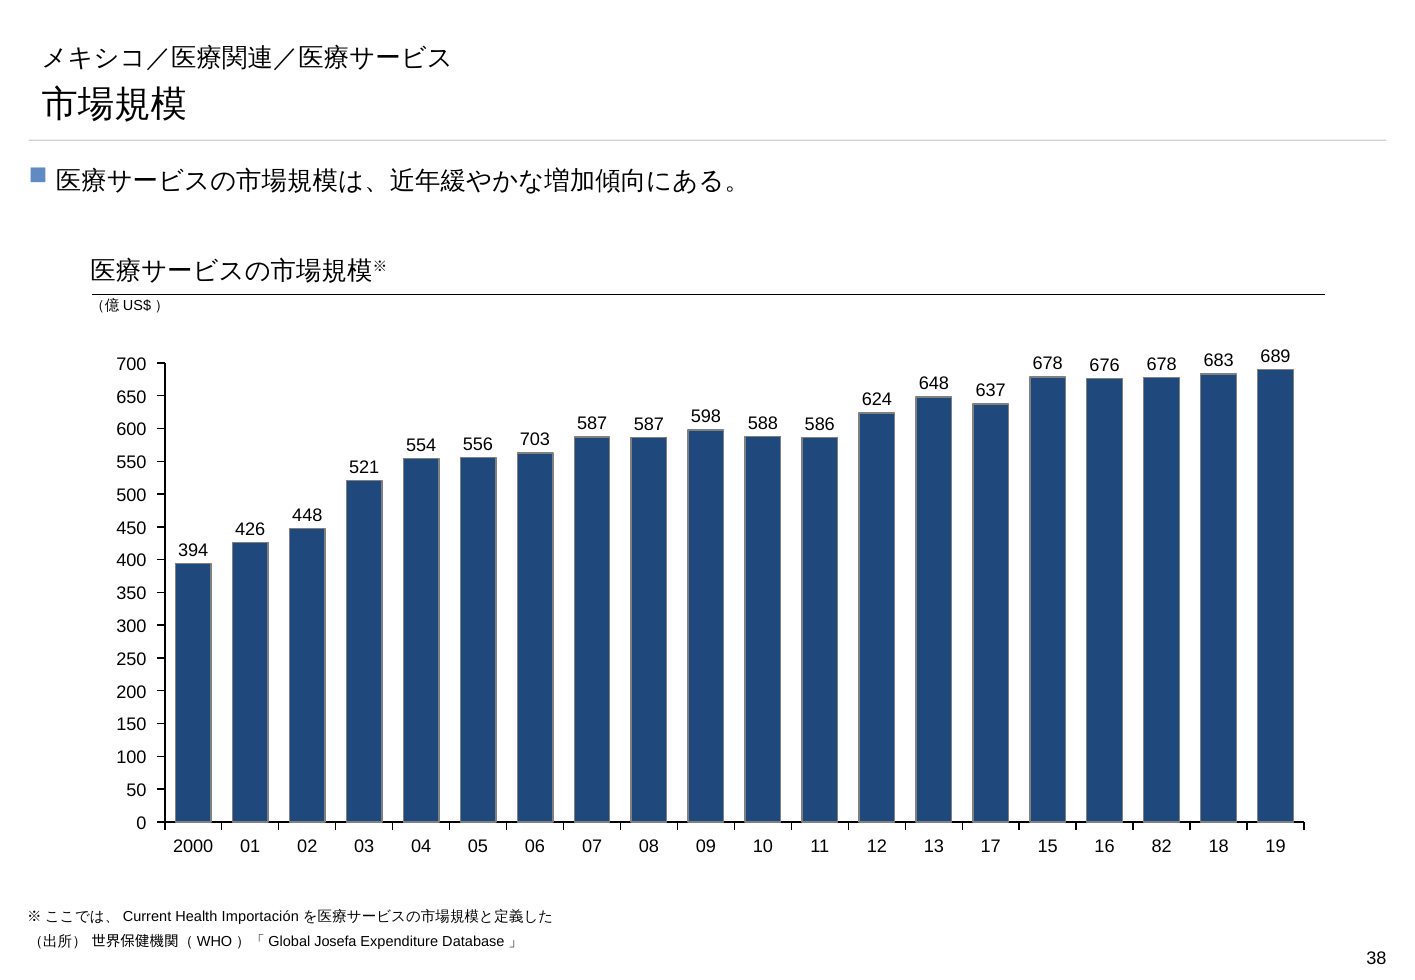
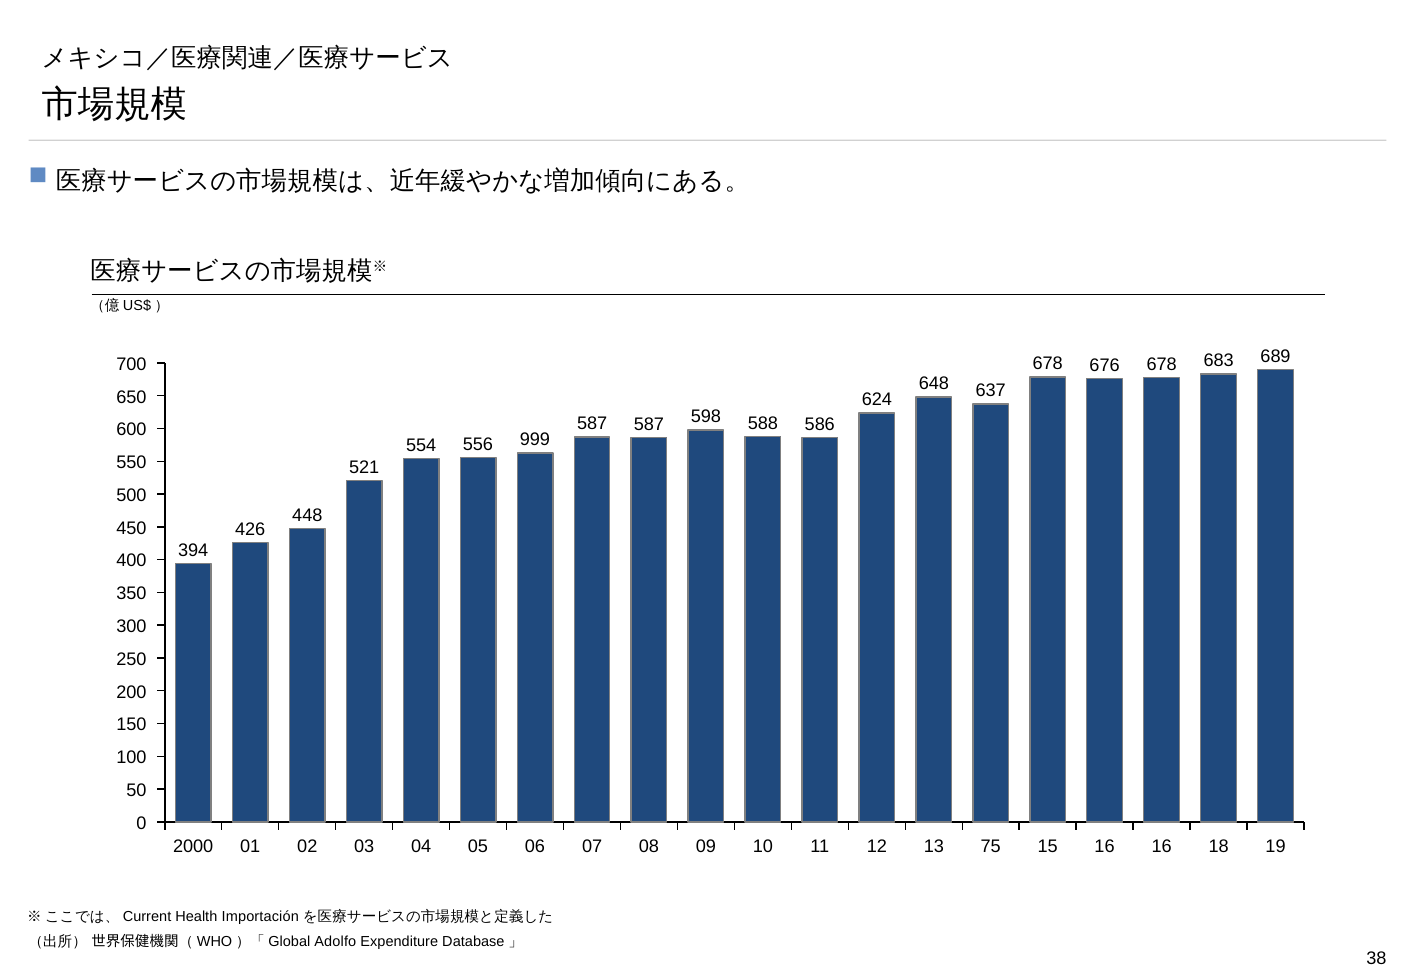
703: 703 -> 999
17: 17 -> 75
15 82: 82 -> 16
Josefa: Josefa -> Adolfo
